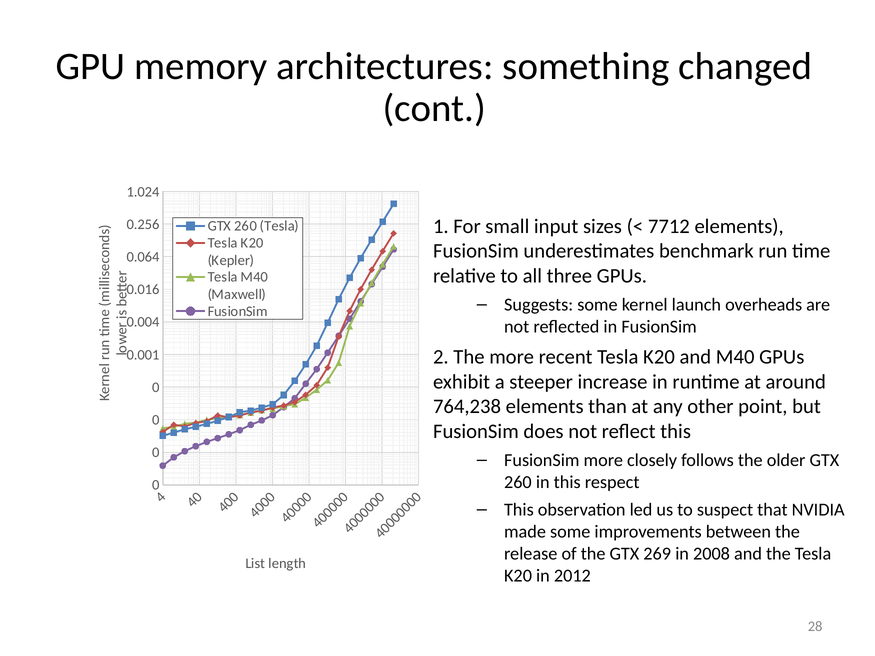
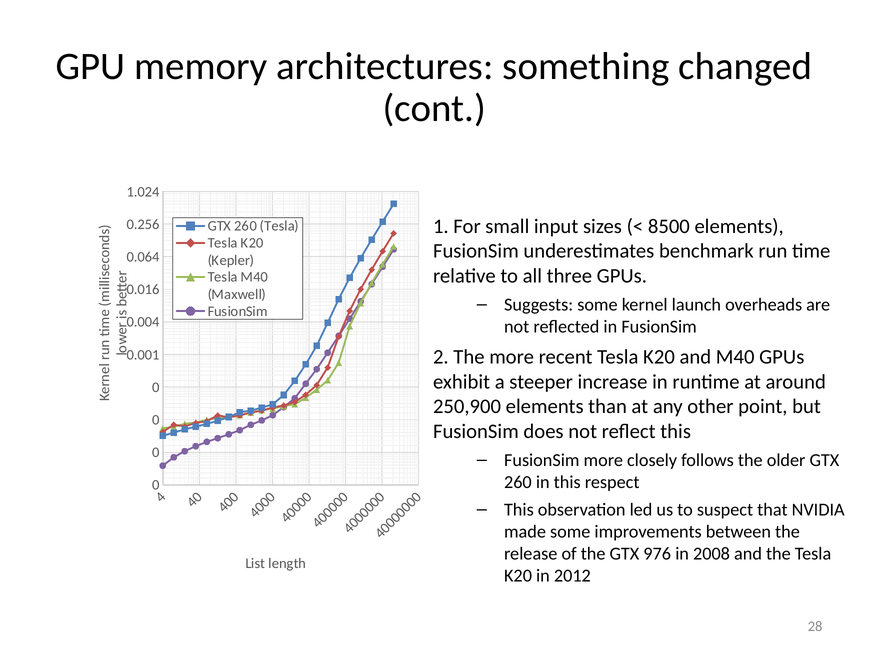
7712: 7712 -> 8500
764,238: 764,238 -> 250,900
269: 269 -> 976
